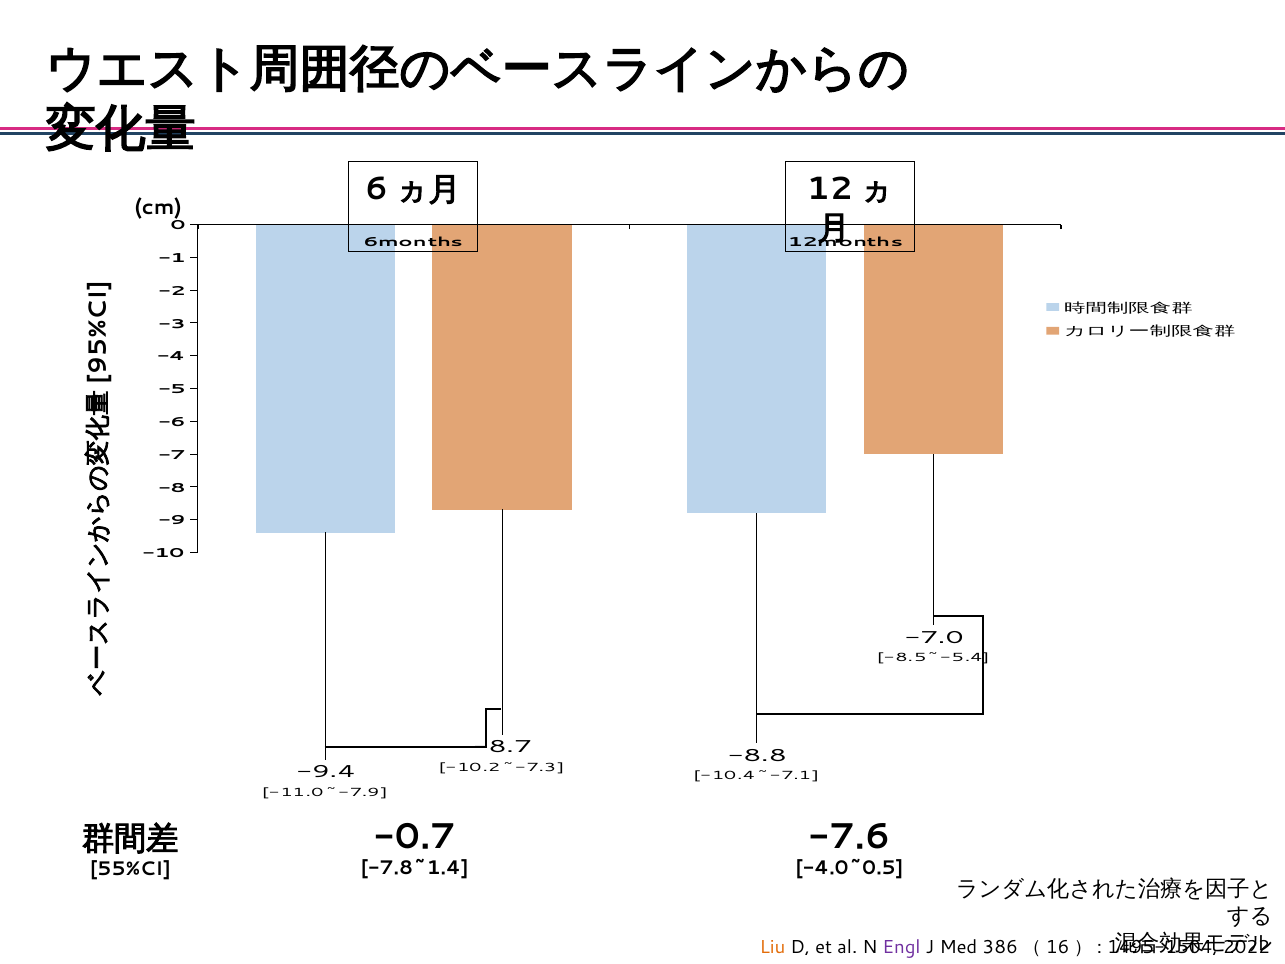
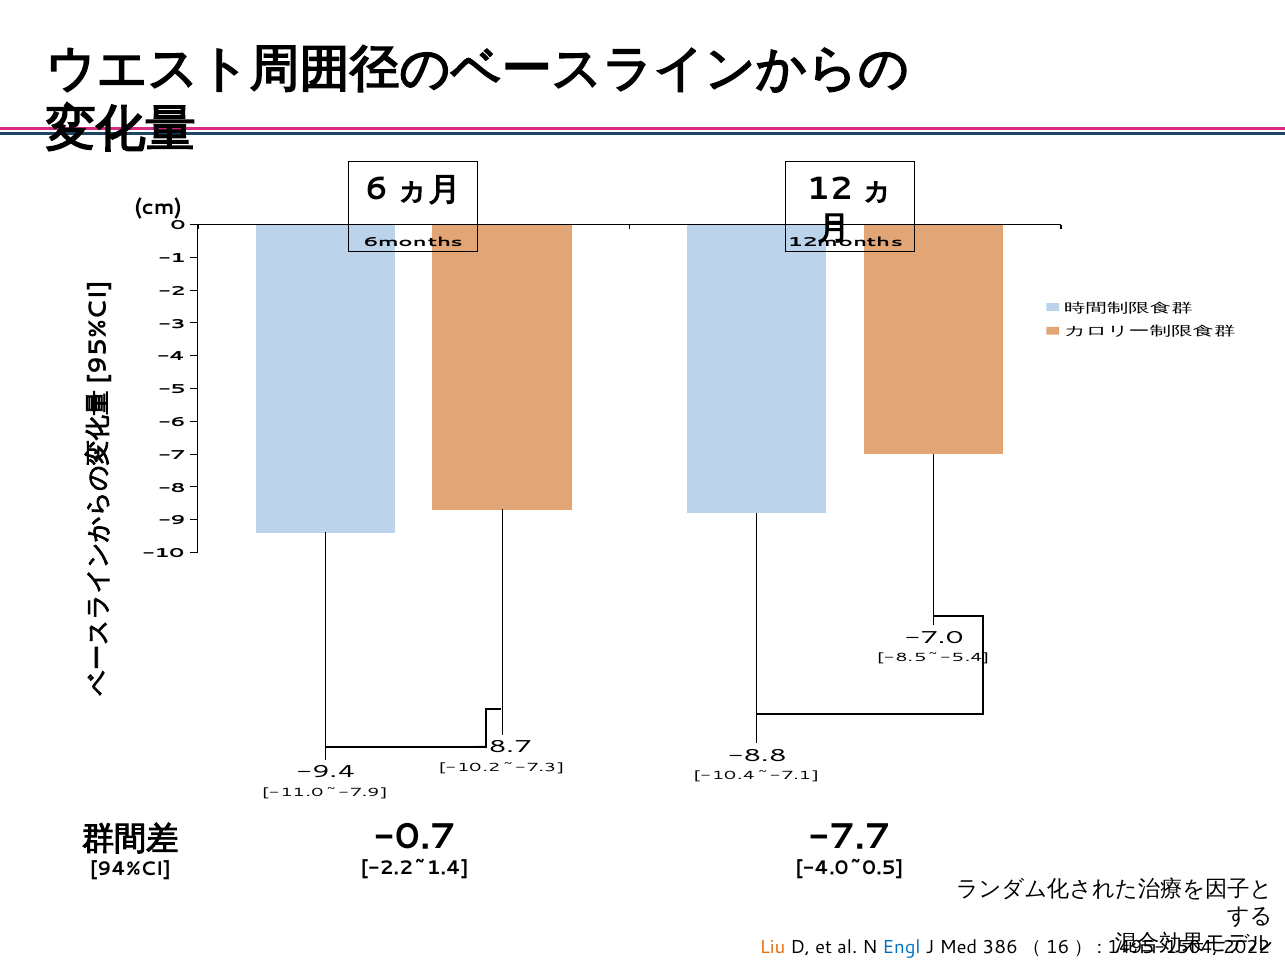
-7.6: -7.6 -> -7.7
-7.8~1.4: -7.8~1.4 -> -2.2~1.4
55%CI: 55%CI -> 94%CI
Engl colour: purple -> blue
